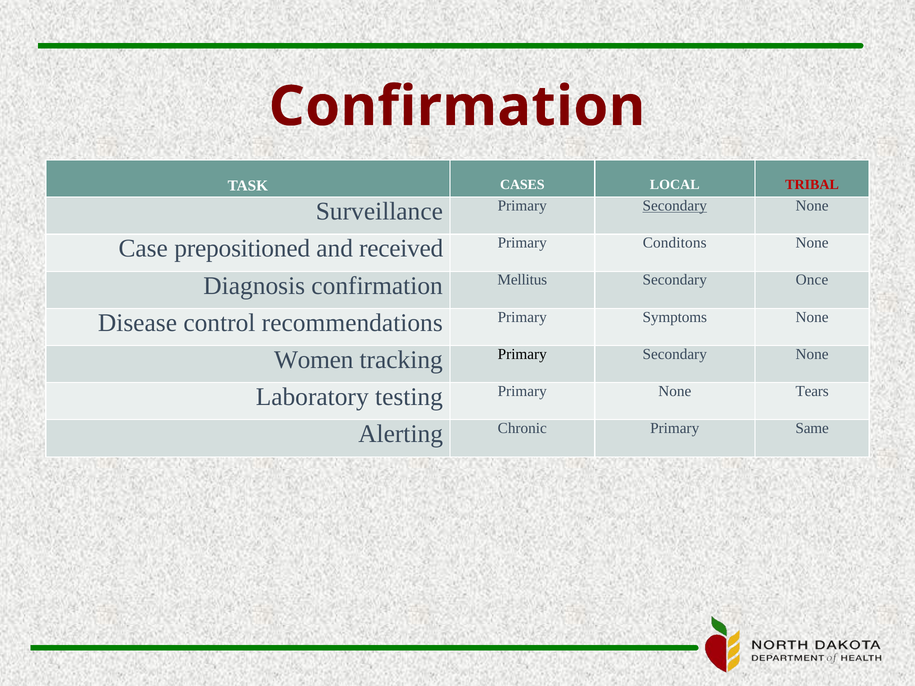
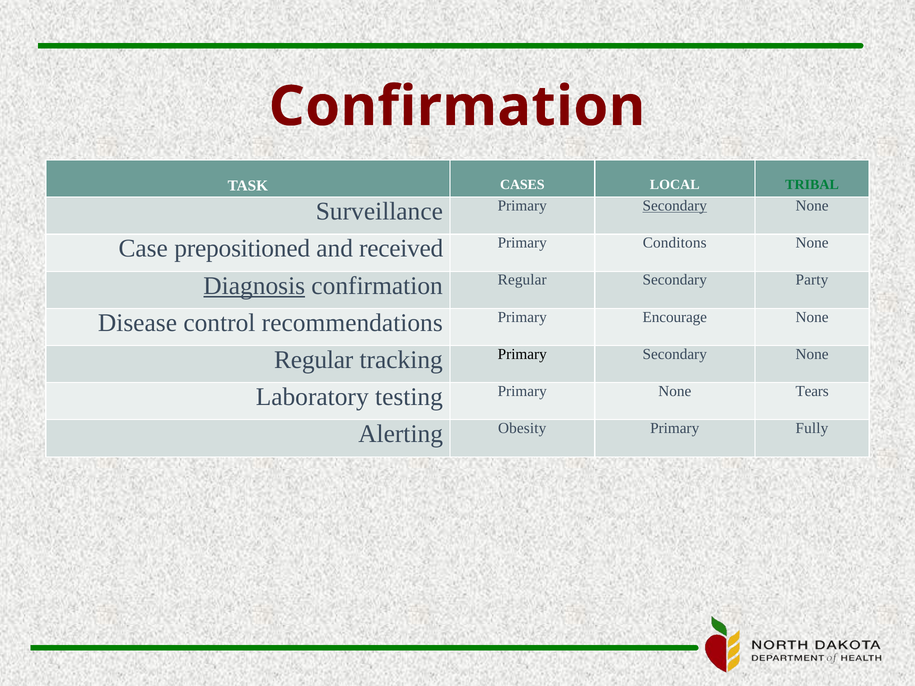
TRIBAL colour: red -> green
Diagnosis underline: none -> present
confirmation Mellitus: Mellitus -> Regular
Once: Once -> Party
Symptoms: Symptoms -> Encourage
Women at (314, 360): Women -> Regular
Chronic: Chronic -> Obesity
Same: Same -> Fully
